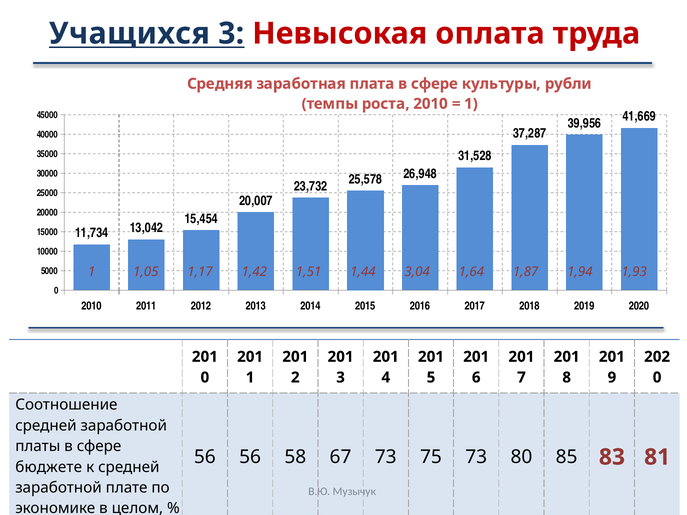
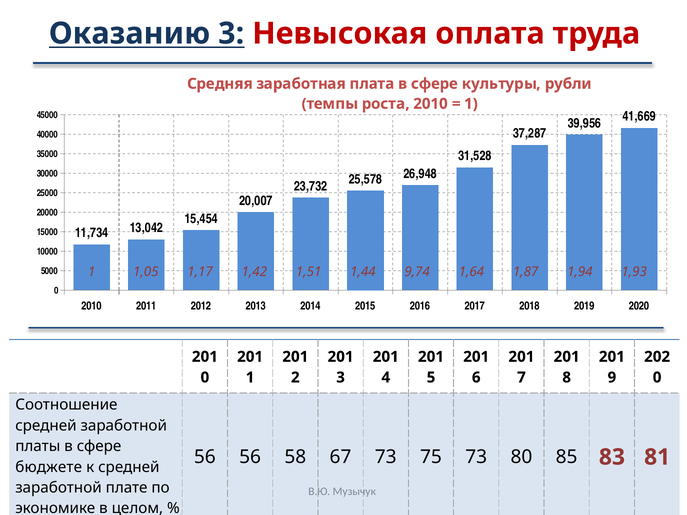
Учащихся: Учащихся -> Оказанию
3,04: 3,04 -> 9,74
